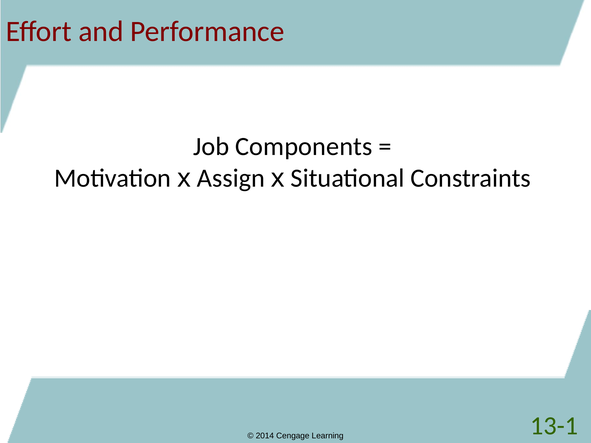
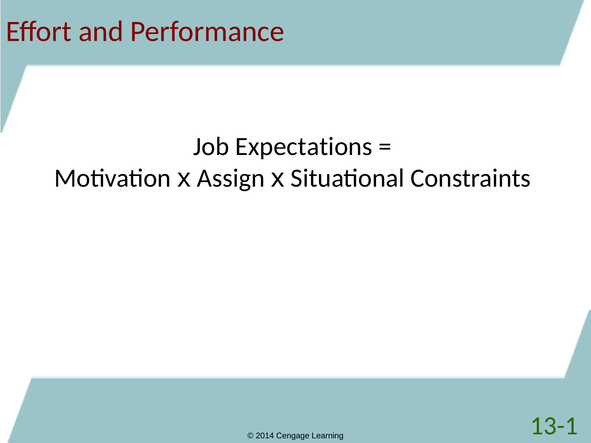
Components: Components -> Expectations
